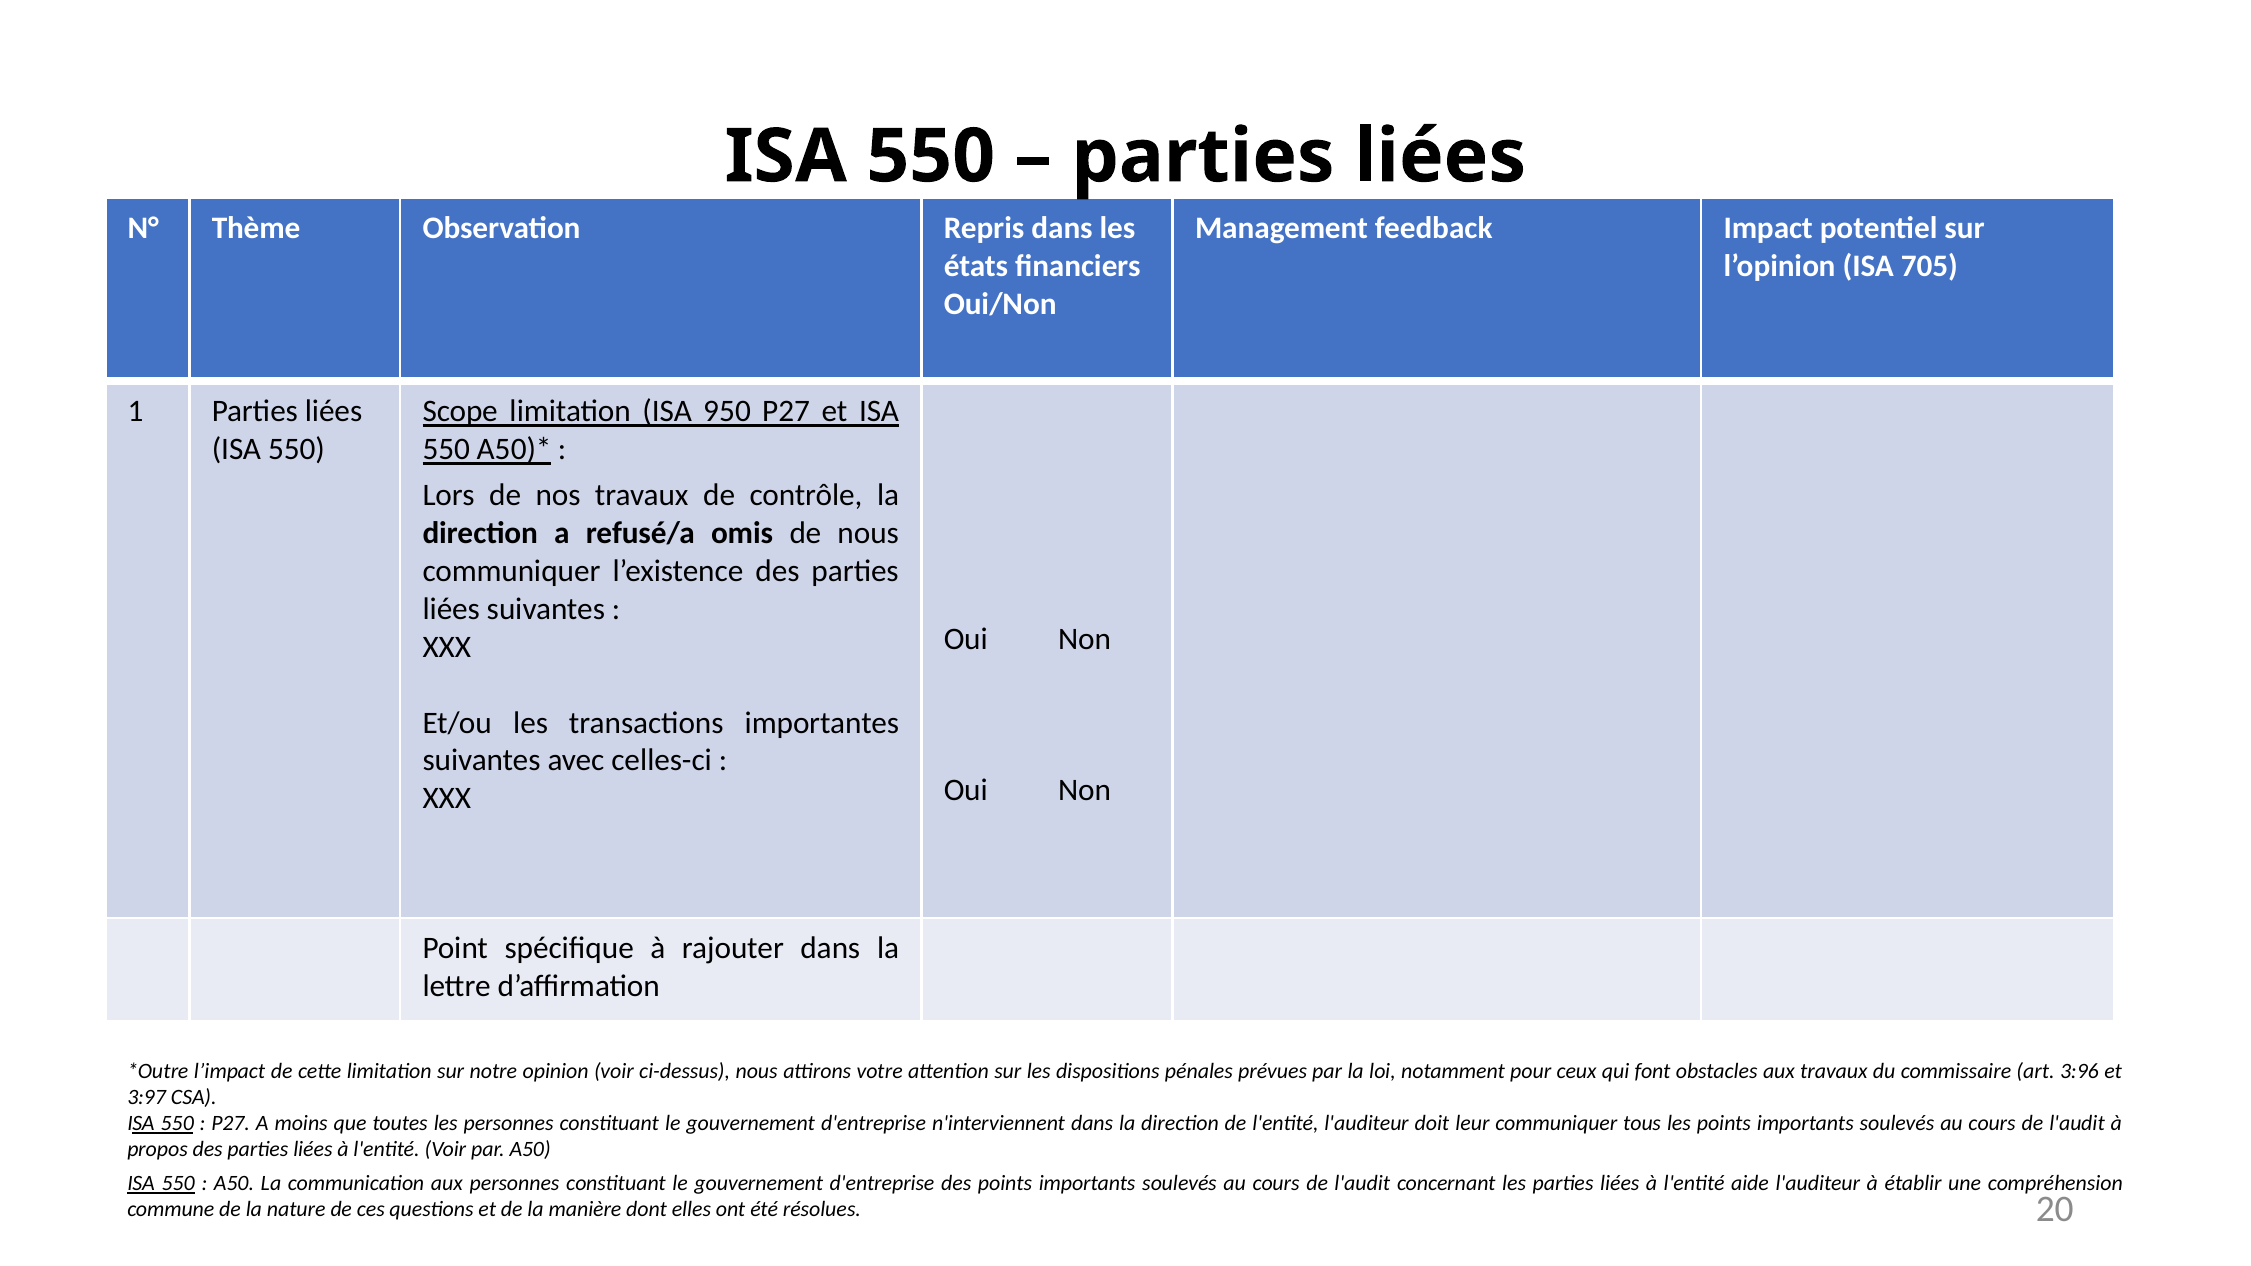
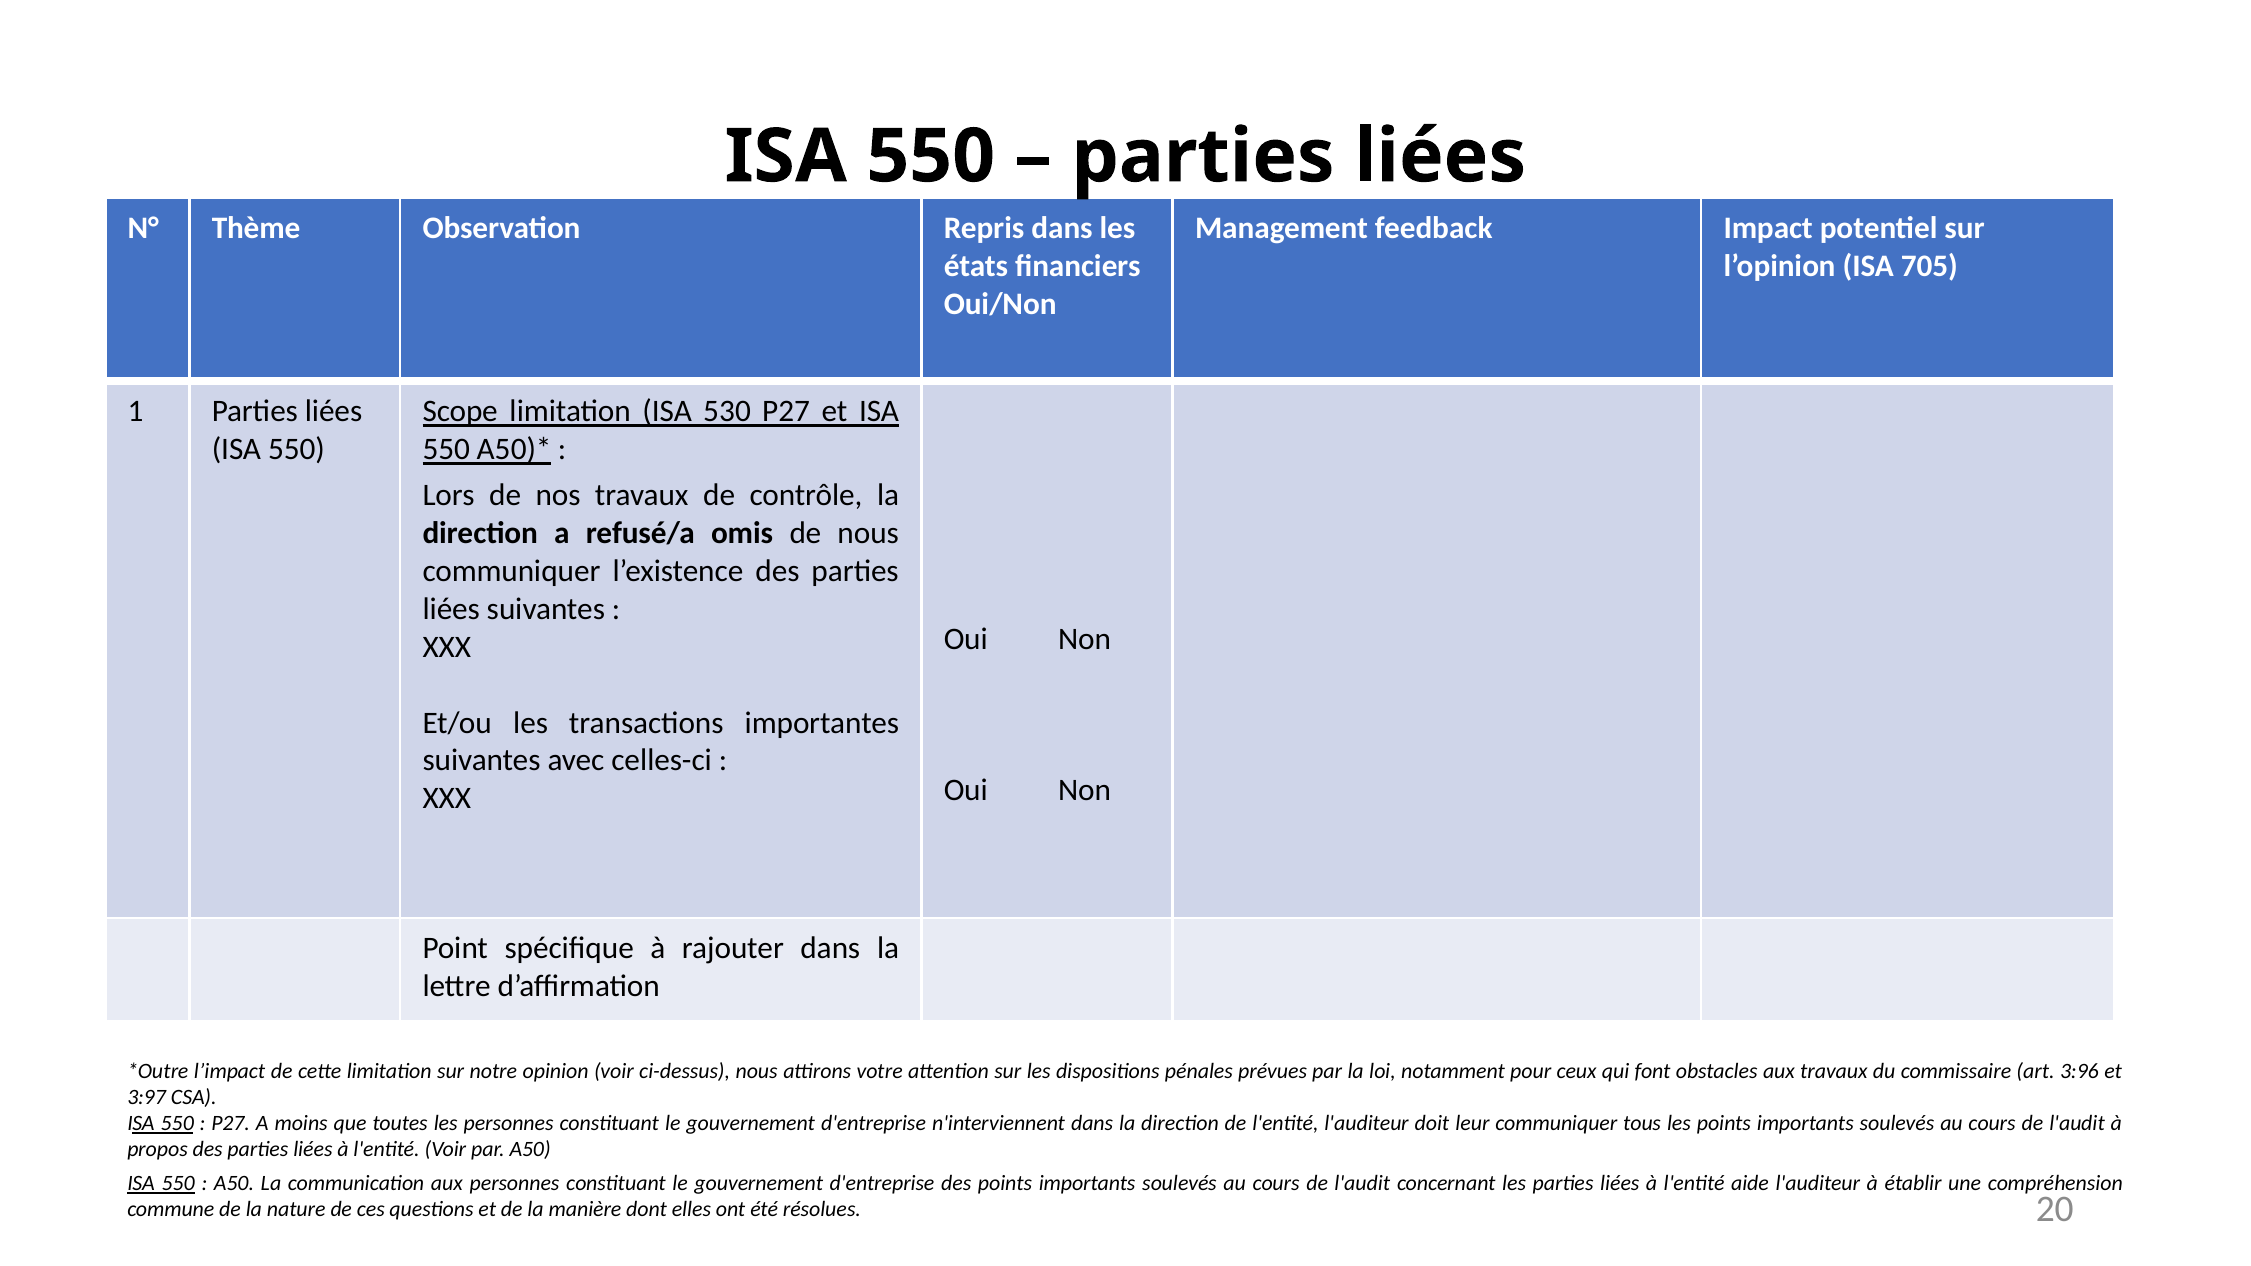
950: 950 -> 530
